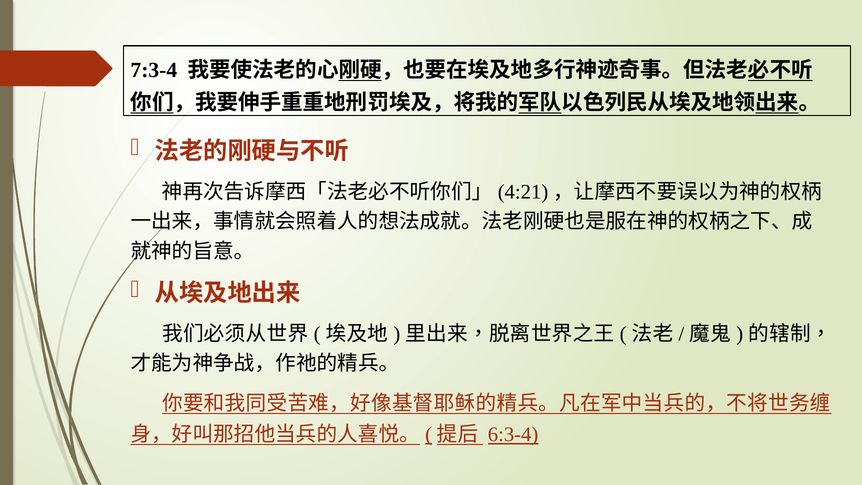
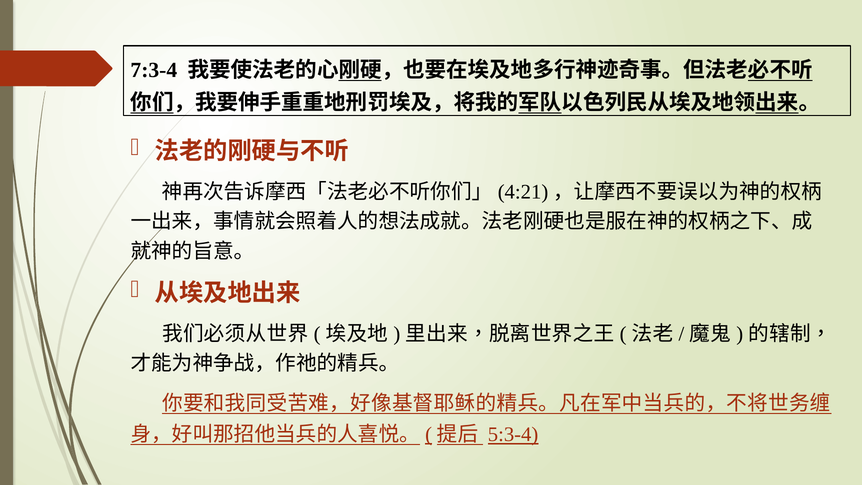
6:3-4: 6:3-4 -> 5:3-4
